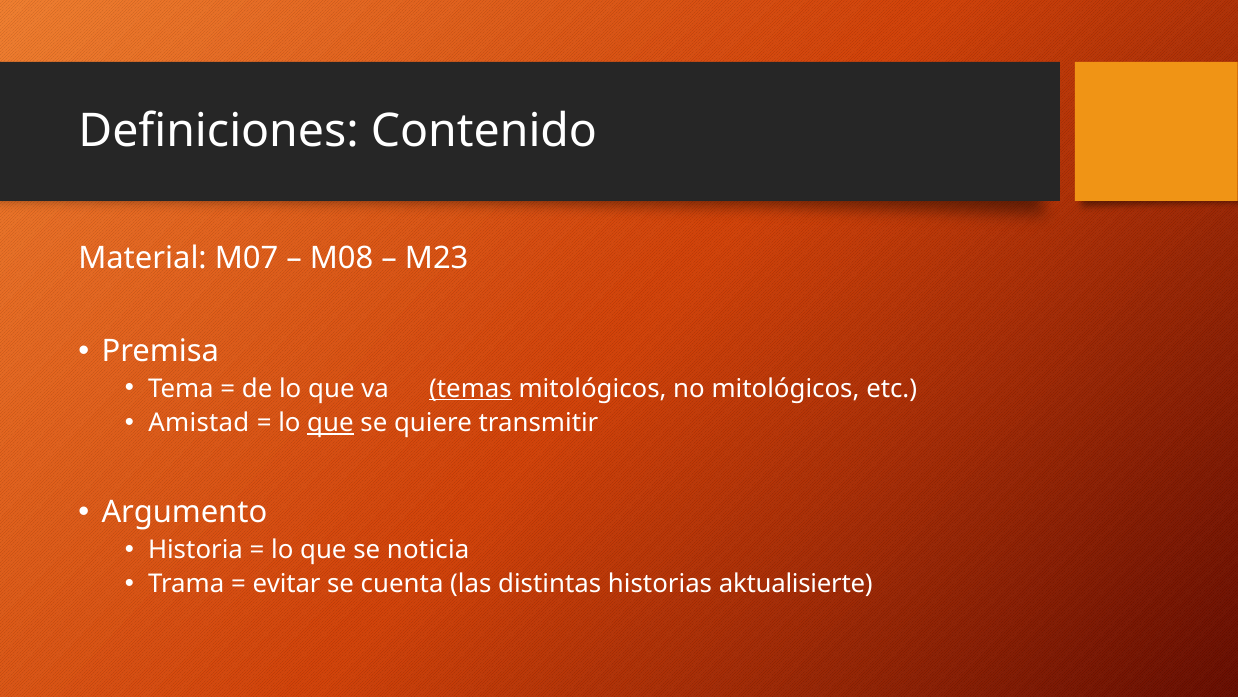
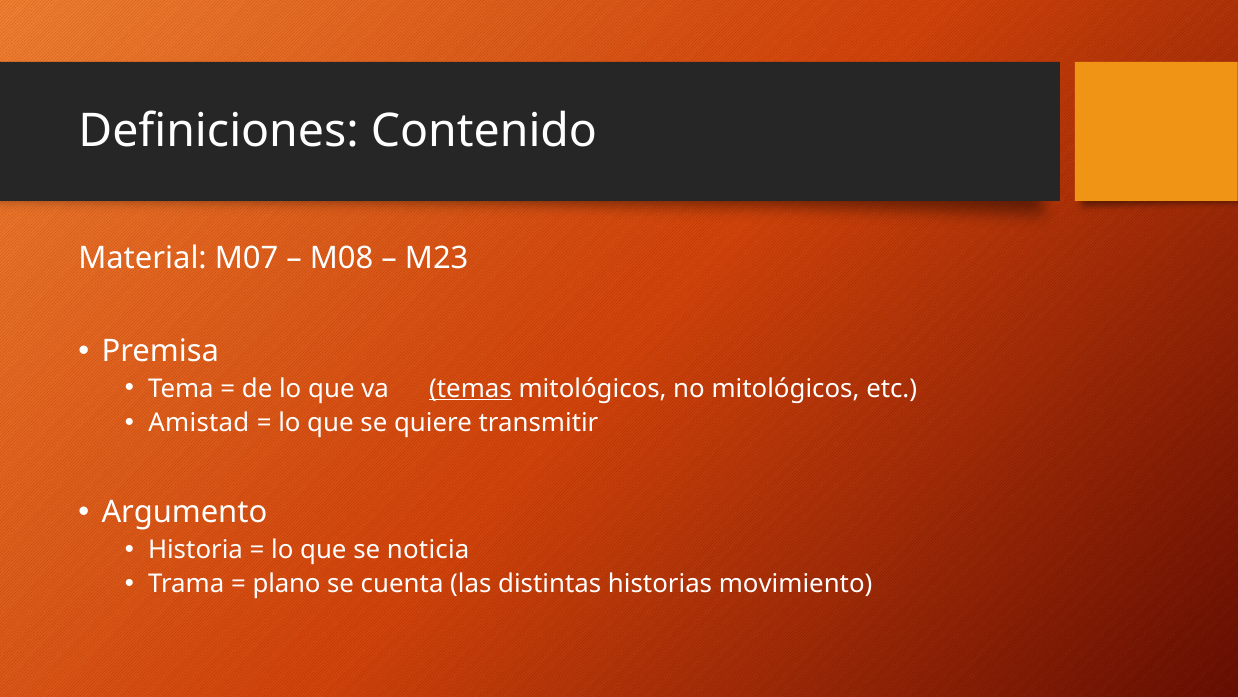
que at (330, 422) underline: present -> none
evitar: evitar -> plano
aktualisierte: aktualisierte -> movimiento
